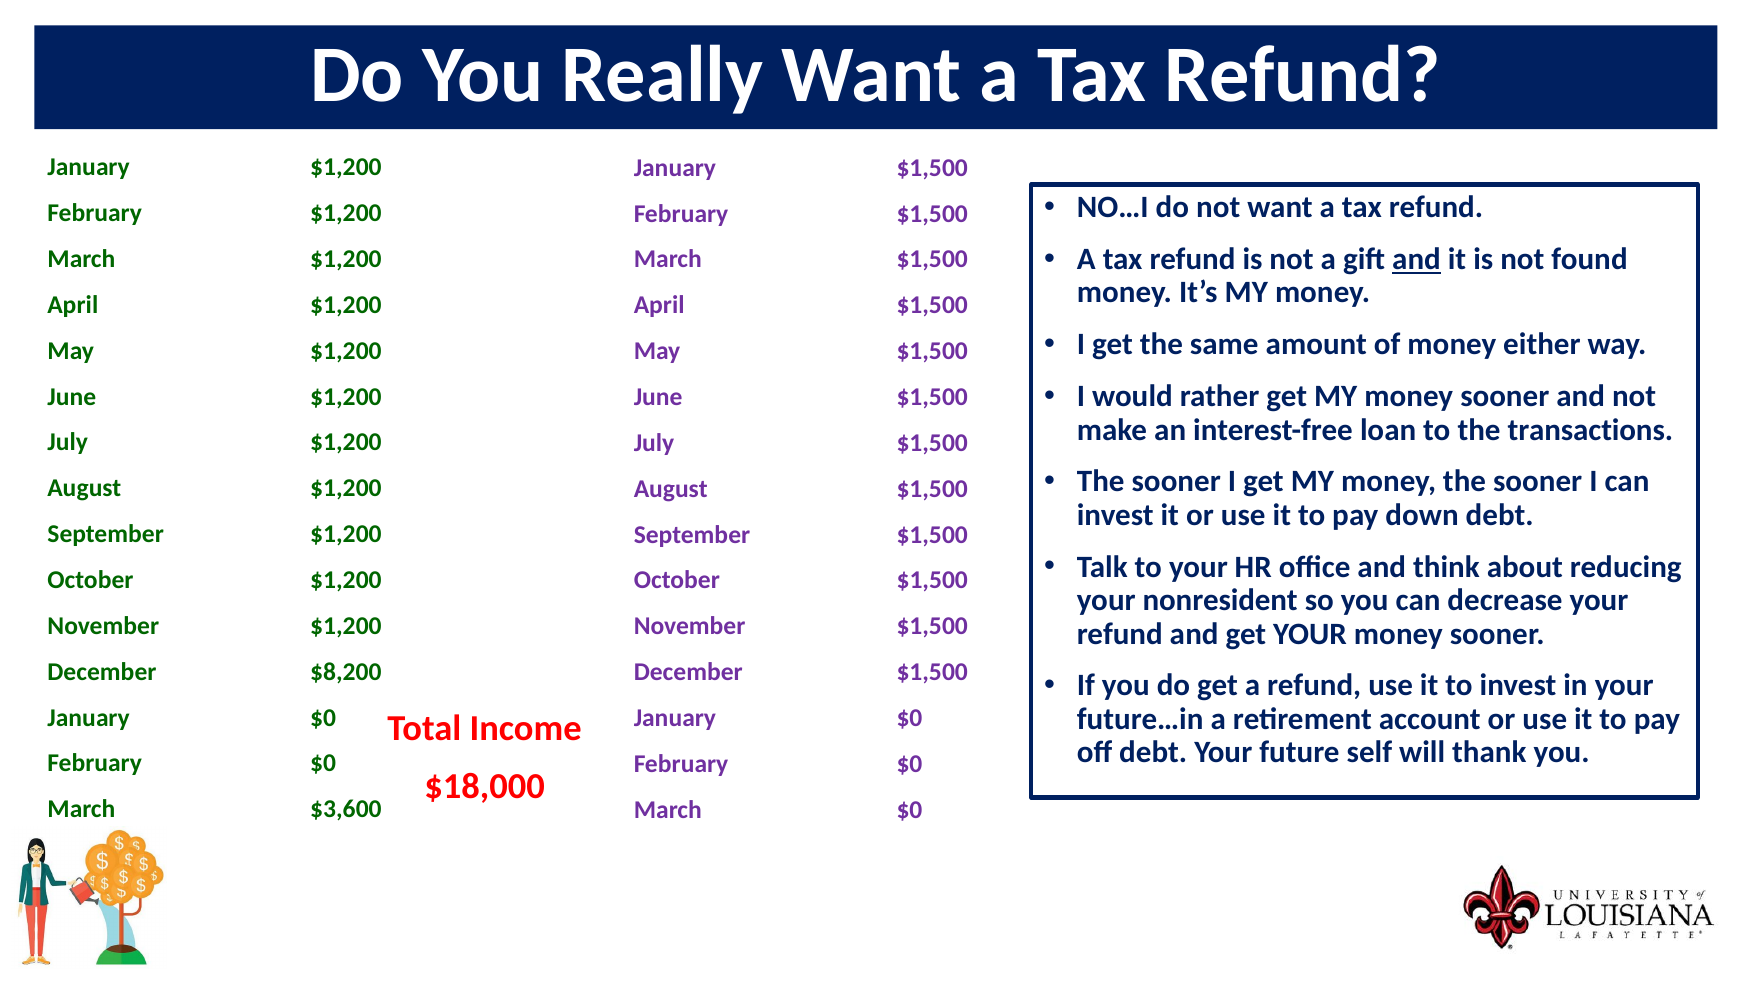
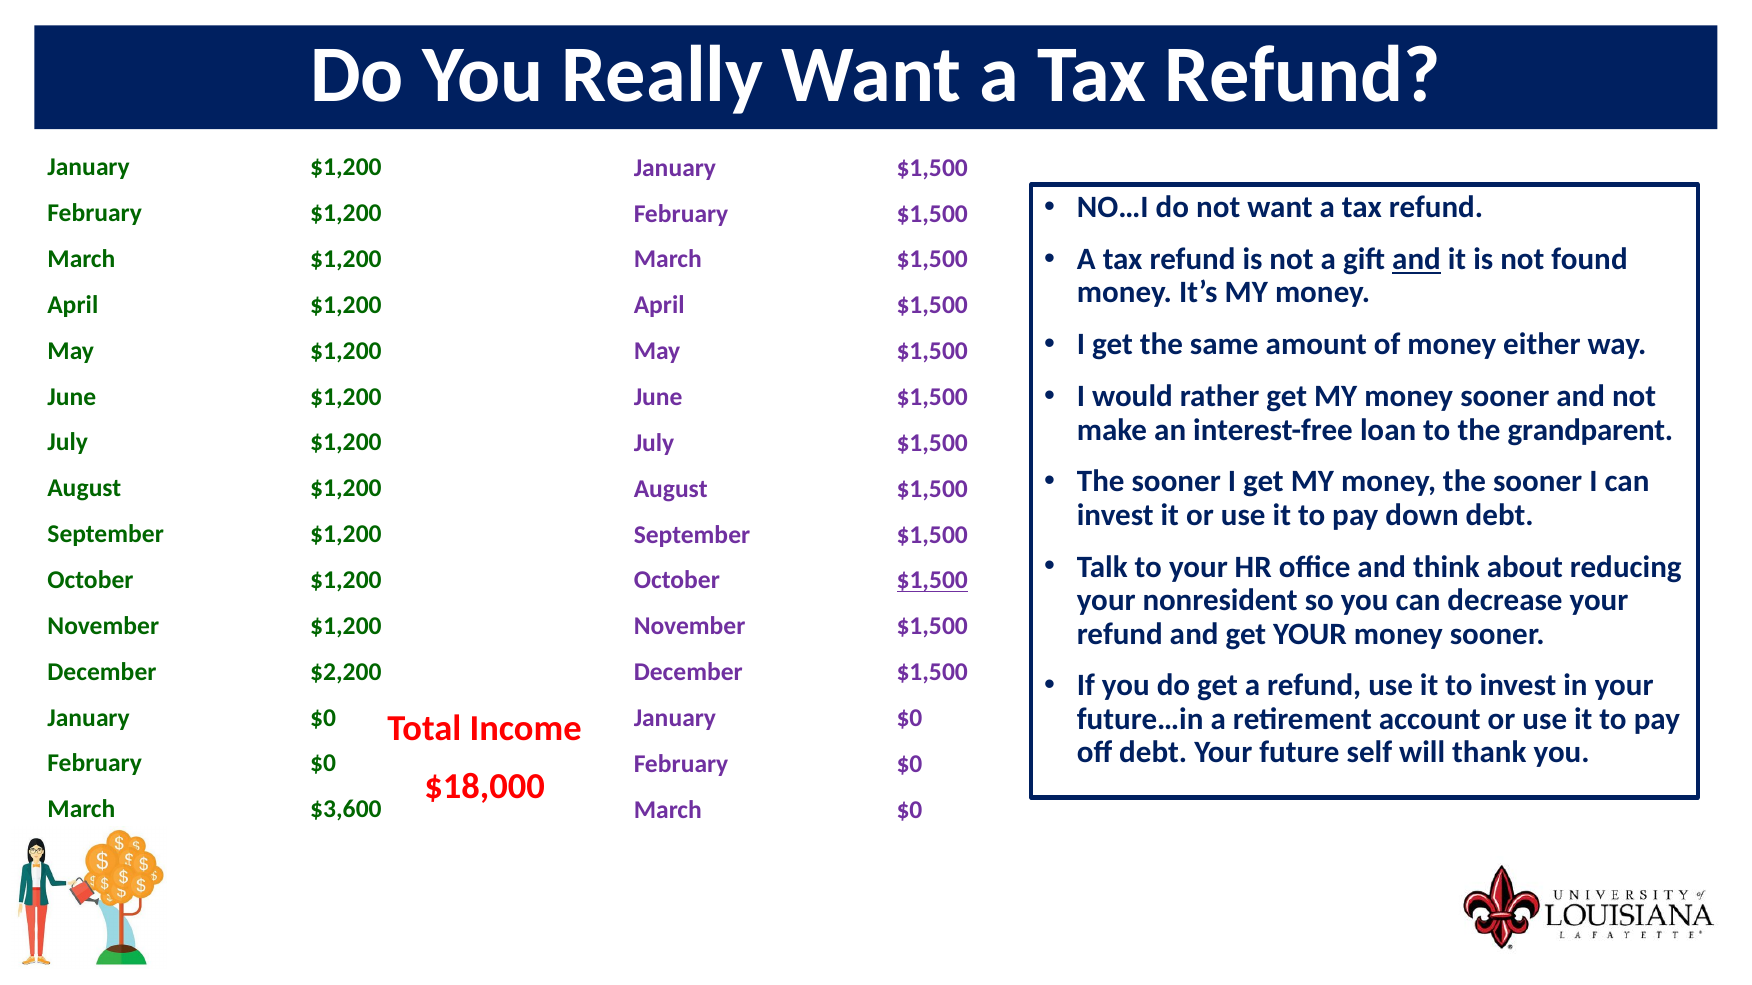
transactions: transactions -> grandparent
$1,500 at (932, 581) underline: none -> present
$8,200: $8,200 -> $2,200
